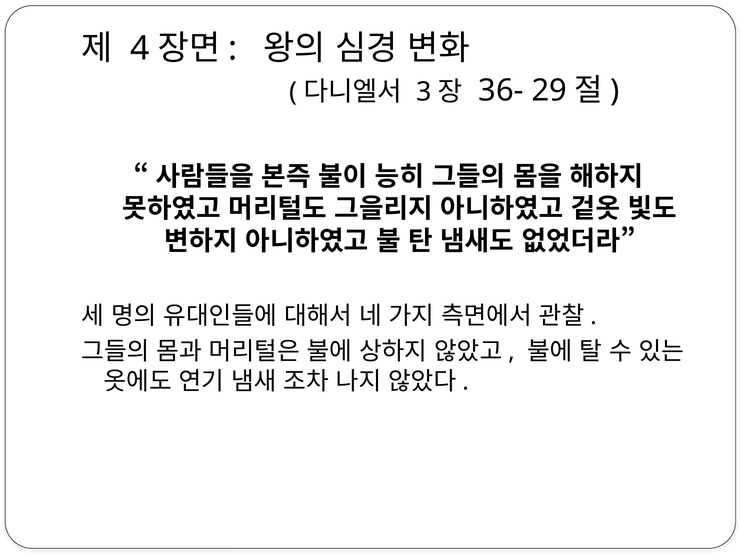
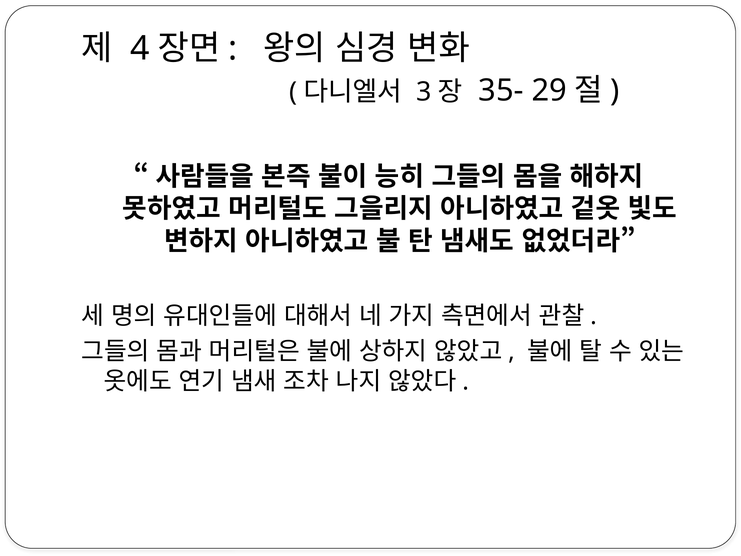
36-: 36- -> 35-
